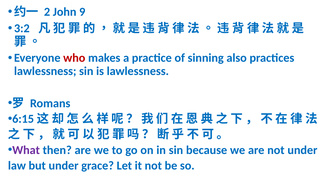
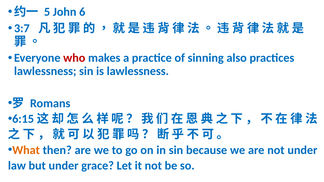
2: 2 -> 5
9: 9 -> 6
3:2: 3:2 -> 3:7
What colour: purple -> orange
